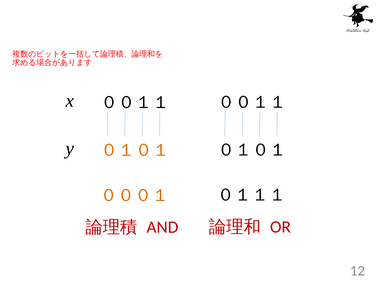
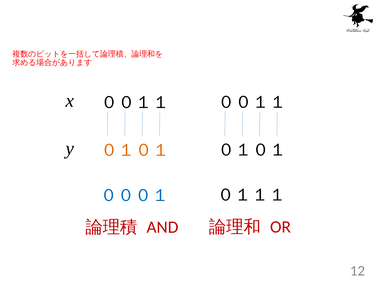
０００１ colour: orange -> blue
